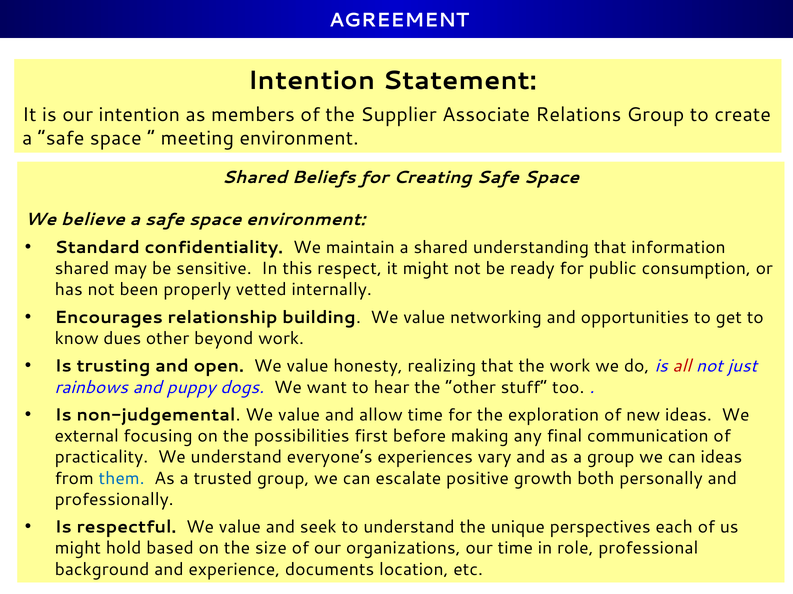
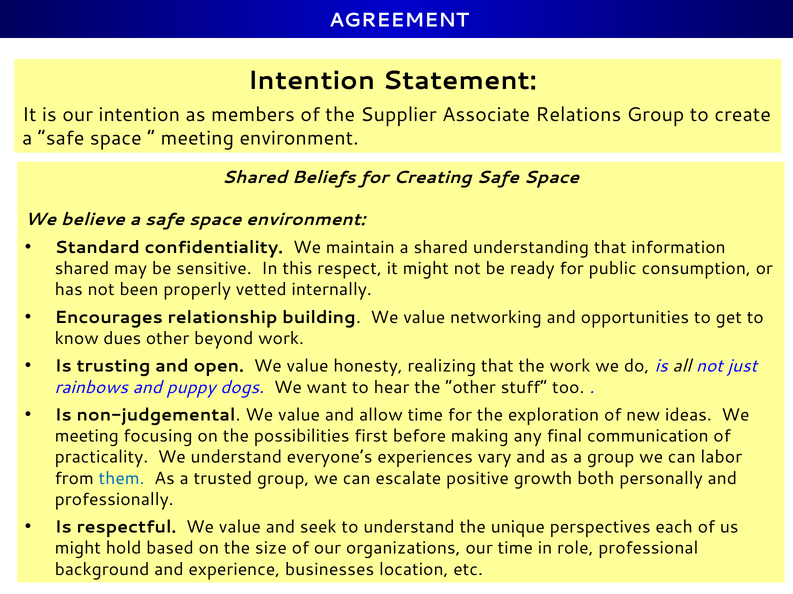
all colour: red -> black
external at (87, 437): external -> meeting
can ideas: ideas -> labor
documents: documents -> businesses
